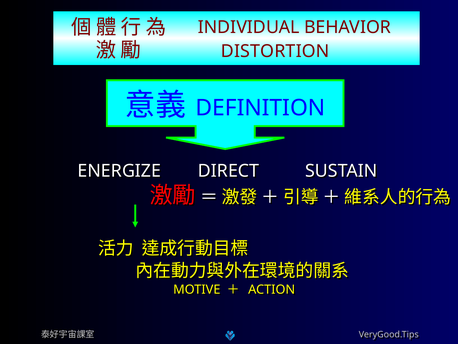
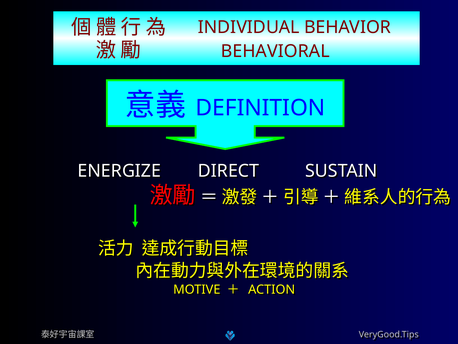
DISTORTION: DISTORTION -> BEHAVIORAL
